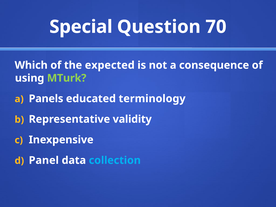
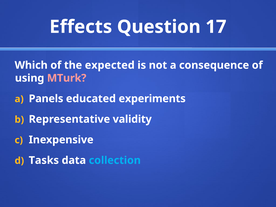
Special: Special -> Effects
70: 70 -> 17
MTurk colour: light green -> pink
terminology: terminology -> experiments
Panel: Panel -> Tasks
